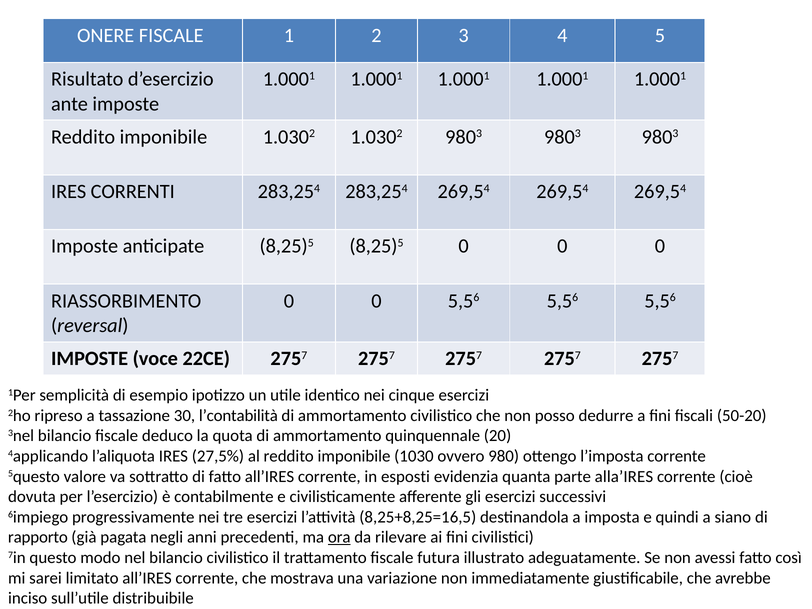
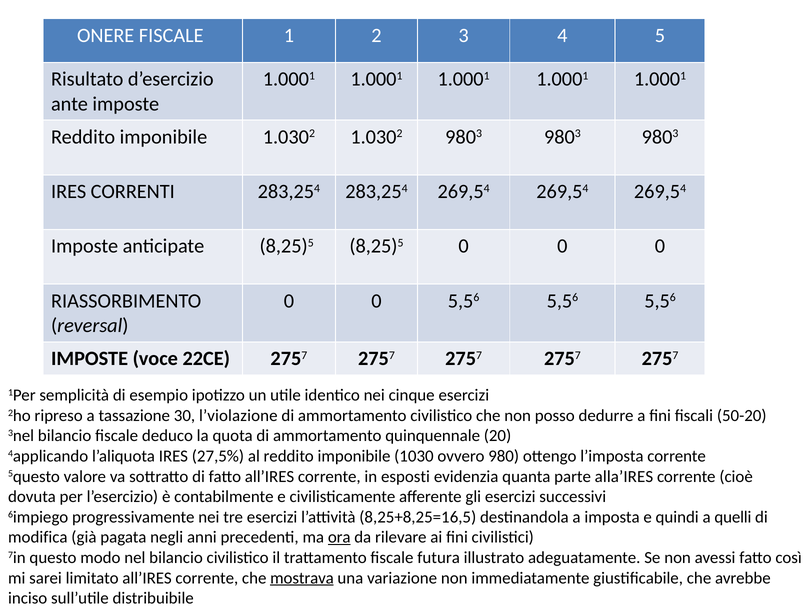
l’contabilità: l’contabilità -> l’violazione
siano: siano -> quelli
rapporto: rapporto -> modifica
mostrava underline: none -> present
